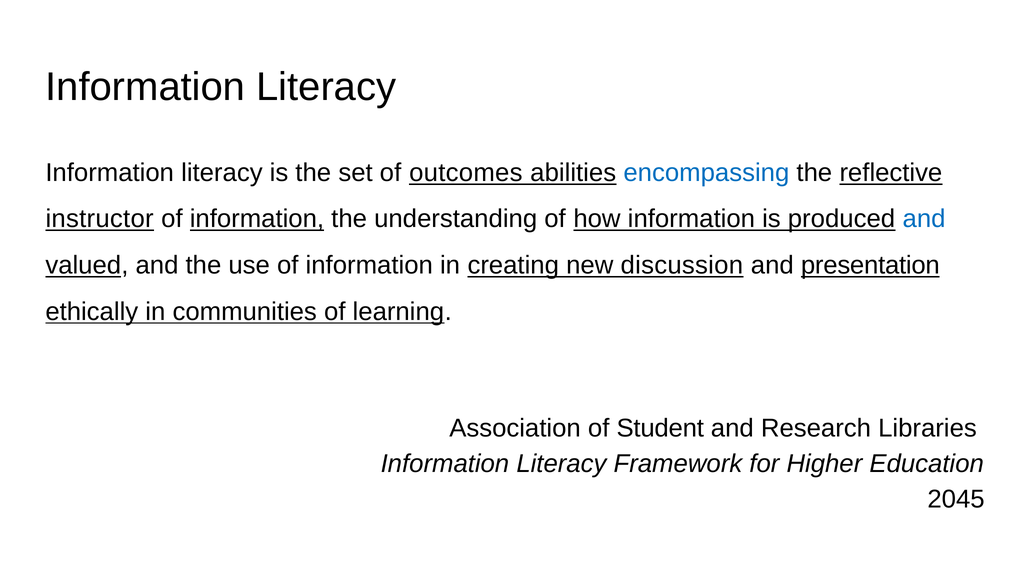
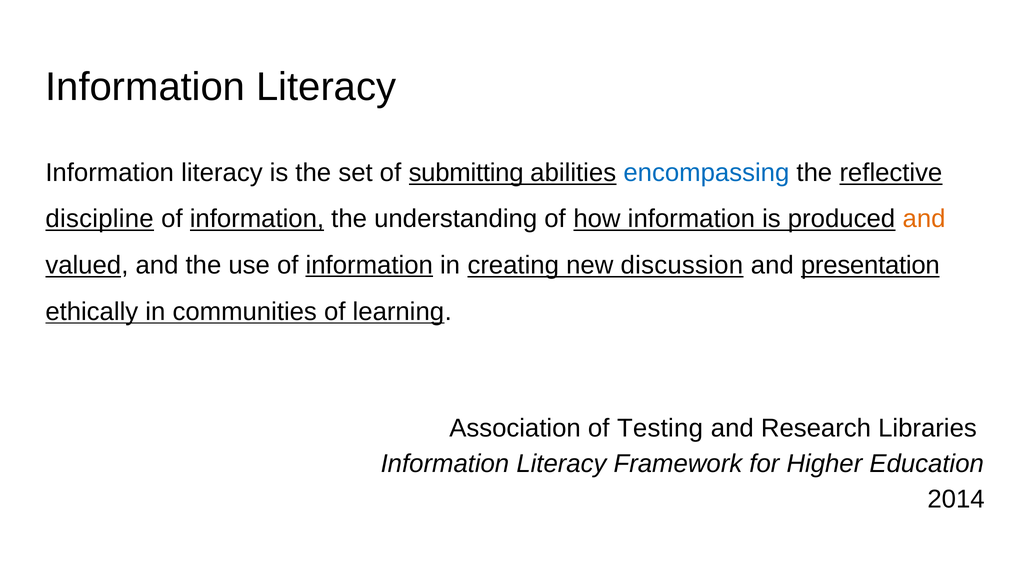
outcomes: outcomes -> submitting
instructor: instructor -> discipline
and at (924, 219) colour: blue -> orange
information at (369, 266) underline: none -> present
Student: Student -> Testing
2045: 2045 -> 2014
